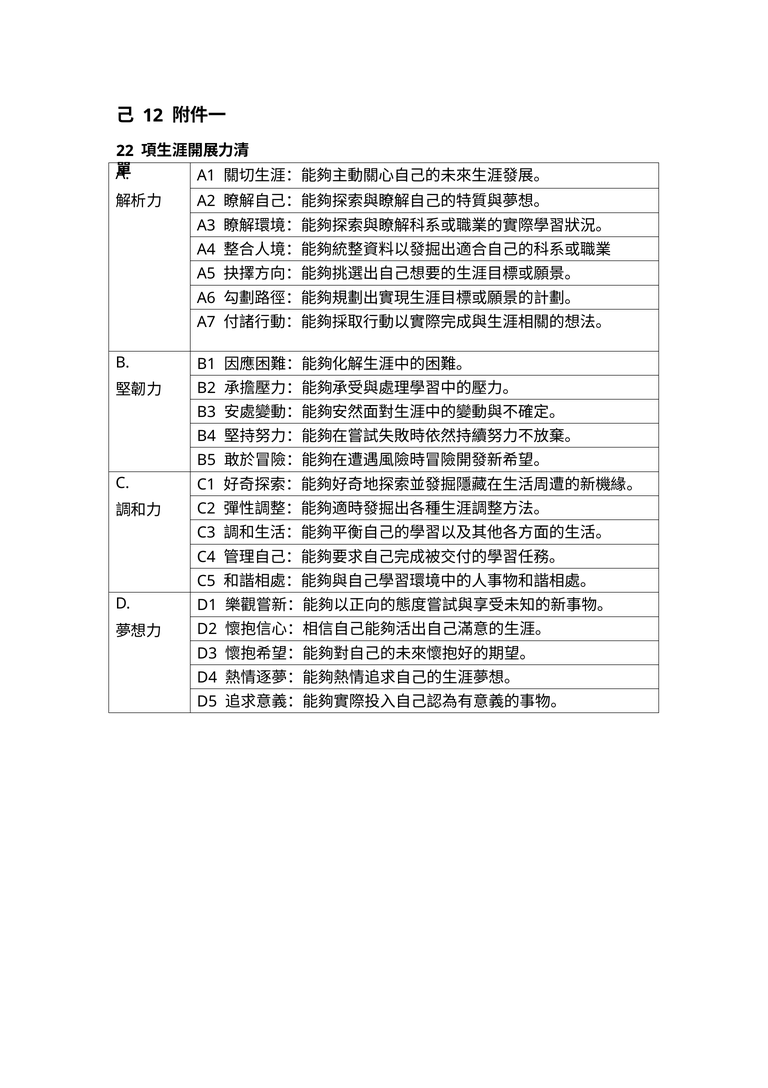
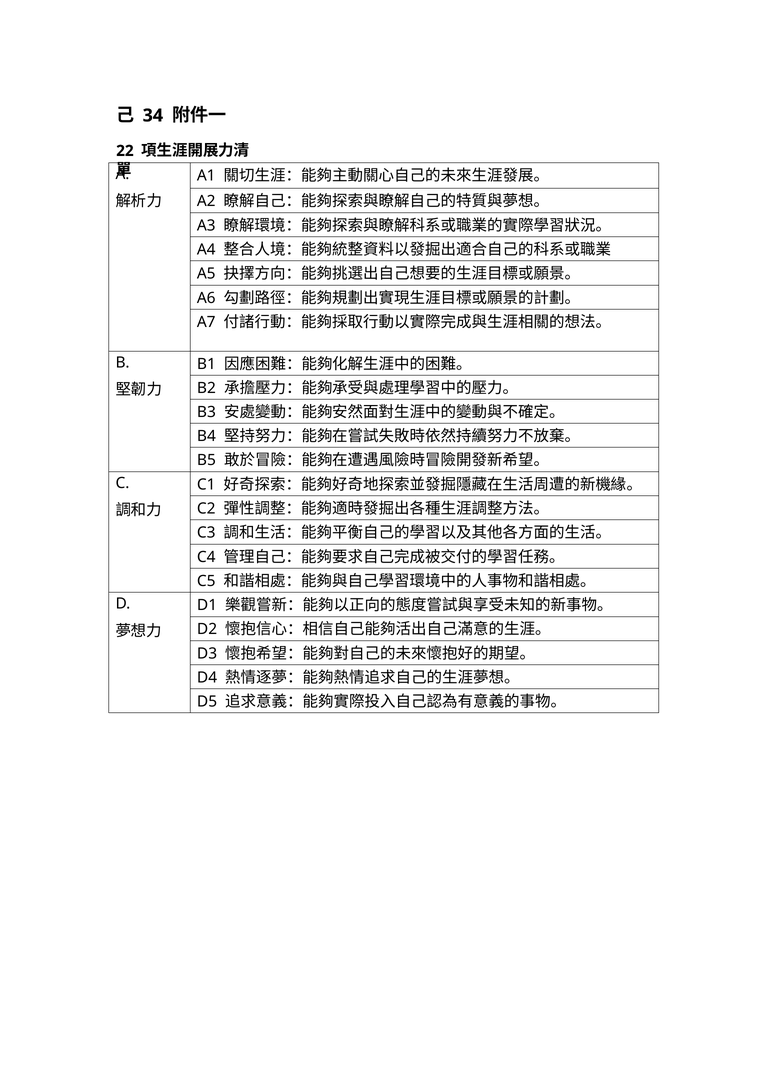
12: 12 -> 34
